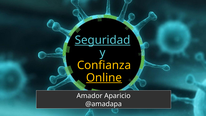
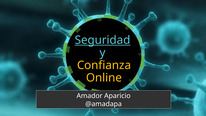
Online underline: present -> none
